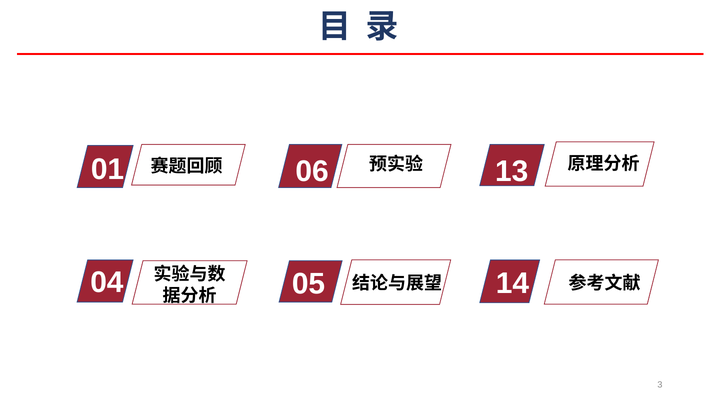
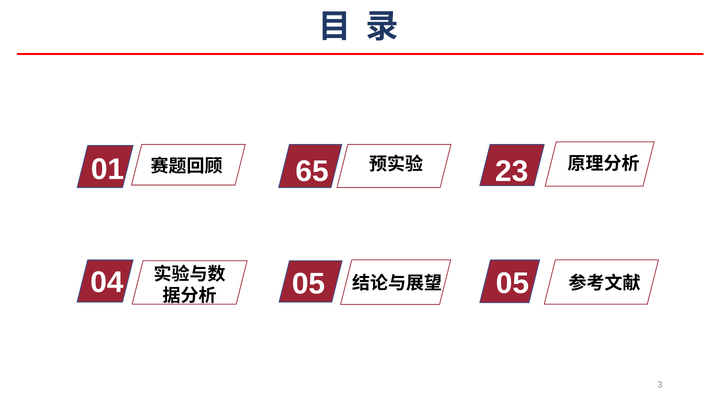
06: 06 -> 65
13: 13 -> 23
14 at (512, 284): 14 -> 05
